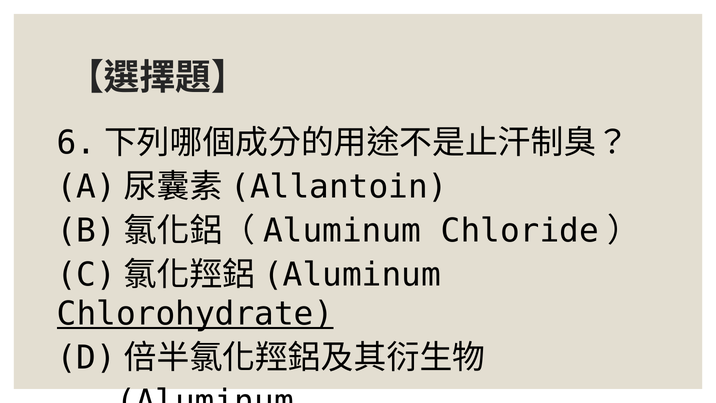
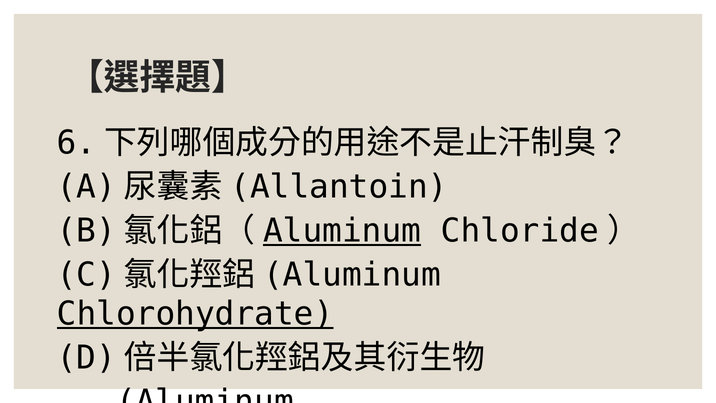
Aluminum at (342, 231) underline: none -> present
